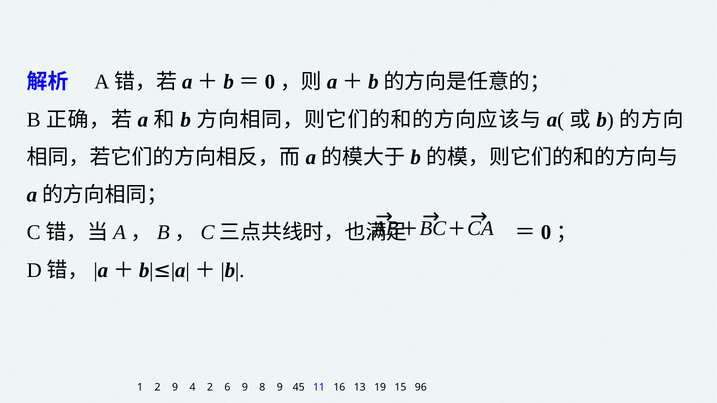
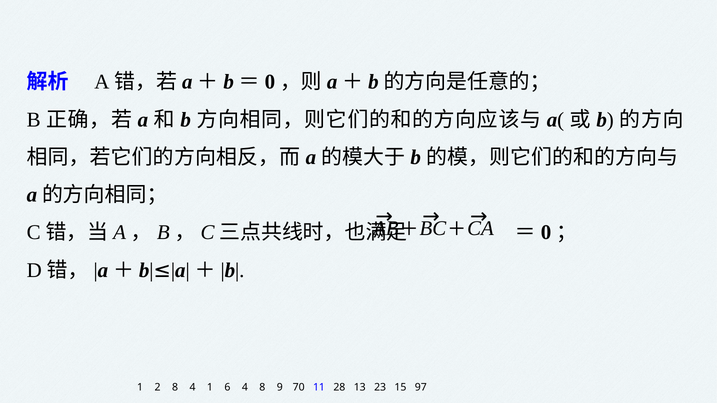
2 9: 9 -> 8
4 2: 2 -> 1
6 9: 9 -> 4
45: 45 -> 70
16: 16 -> 28
19: 19 -> 23
96: 96 -> 97
